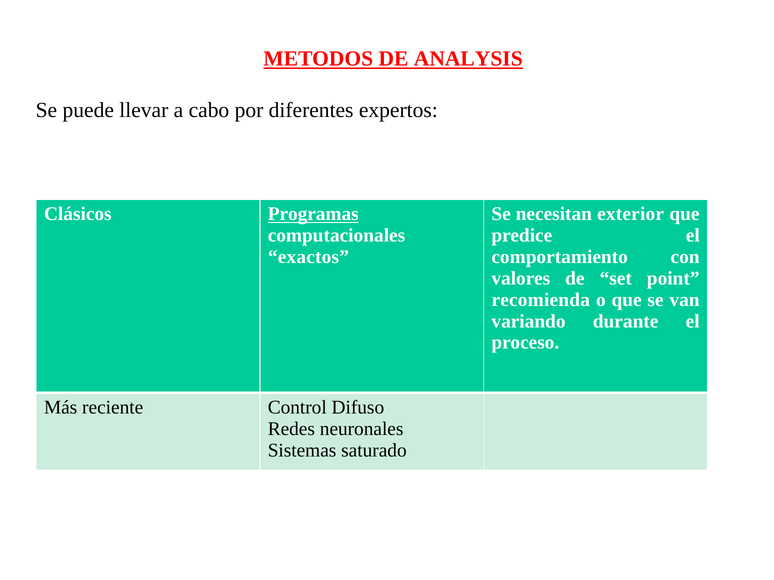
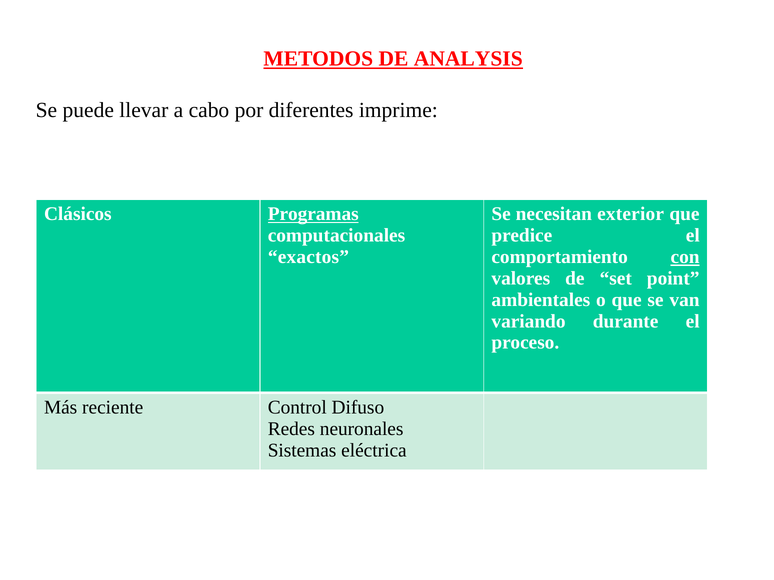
expertos: expertos -> imprime
con underline: none -> present
recomienda: recomienda -> ambientales
saturado: saturado -> eléctrica
